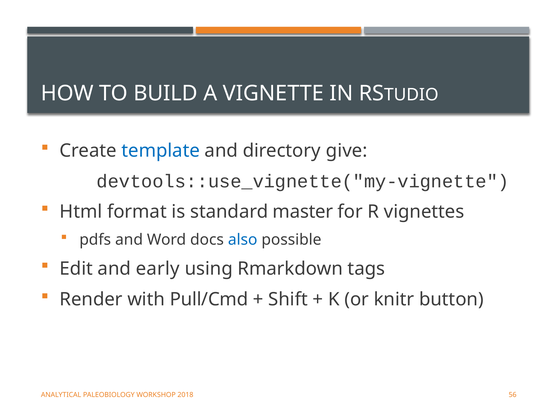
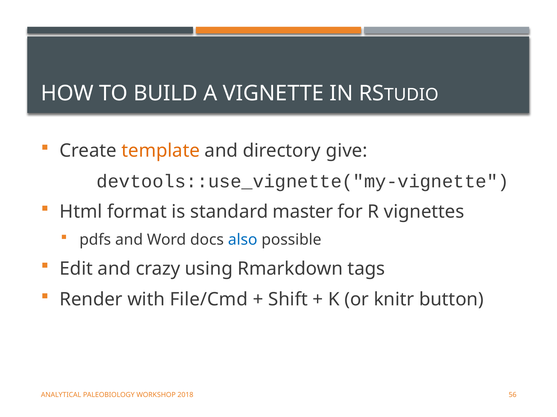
template colour: blue -> orange
early: early -> crazy
Pull/Cmd: Pull/Cmd -> File/Cmd
